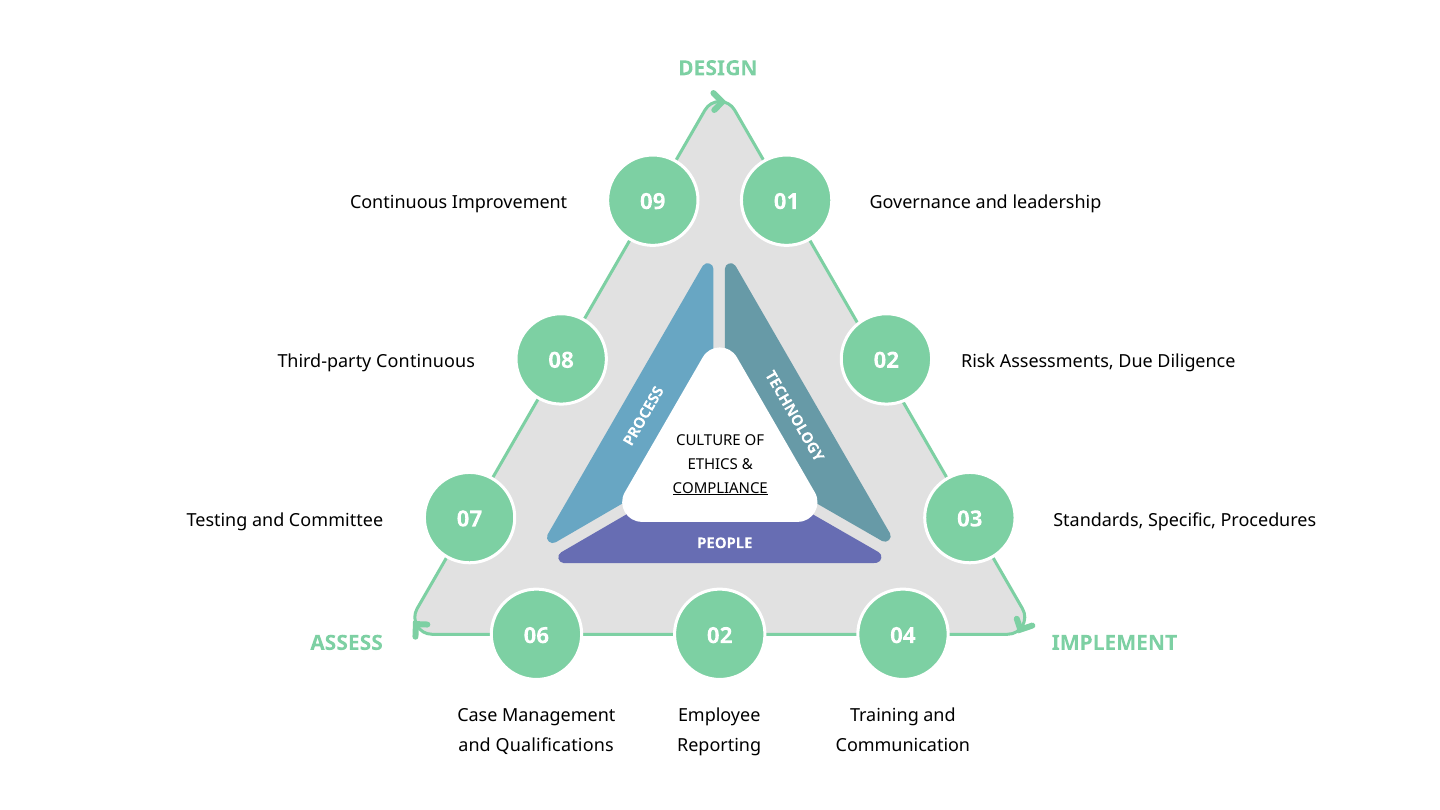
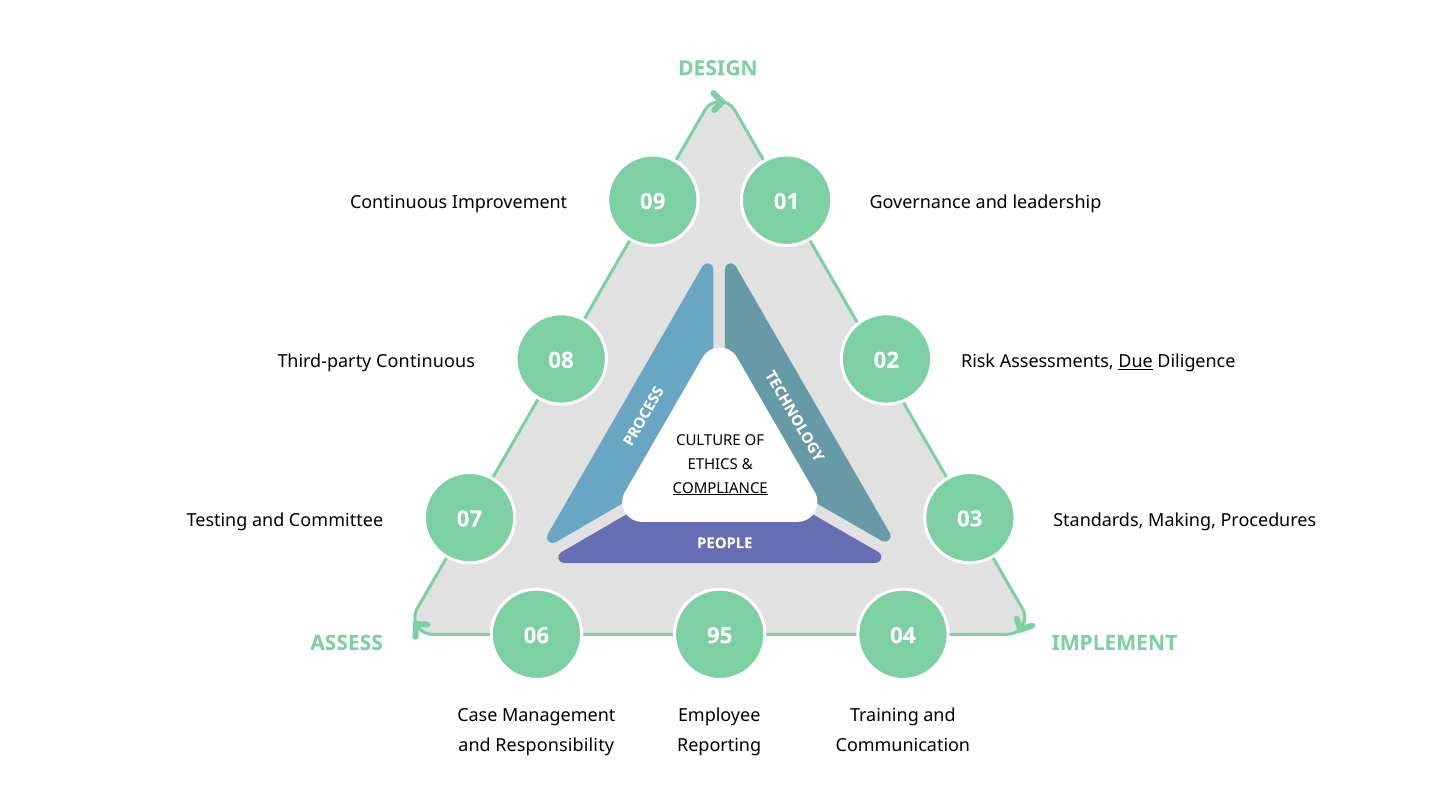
Due underline: none -> present
Specific: Specific -> Making
06 02: 02 -> 95
Qualifications: Qualifications -> Responsibility
